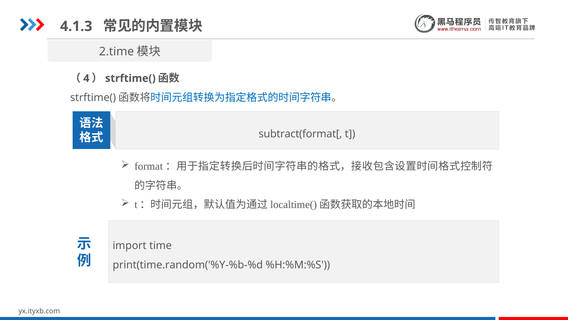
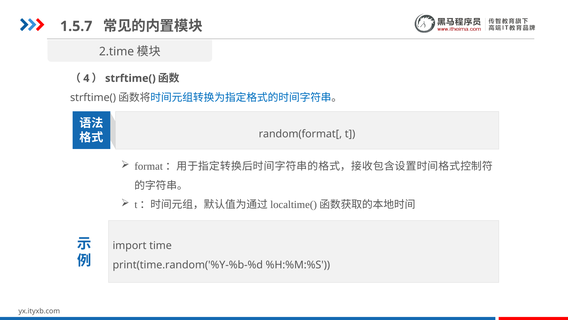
4.1.3: 4.1.3 -> 1.5.7
subtract(format[: subtract(format[ -> random(format[
